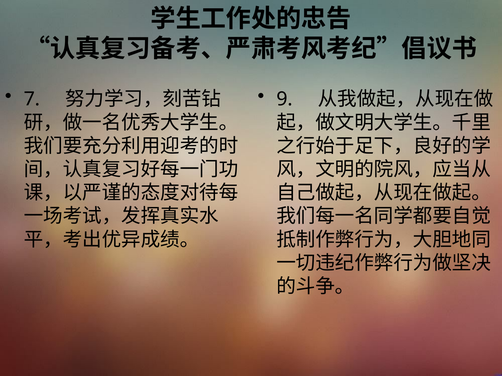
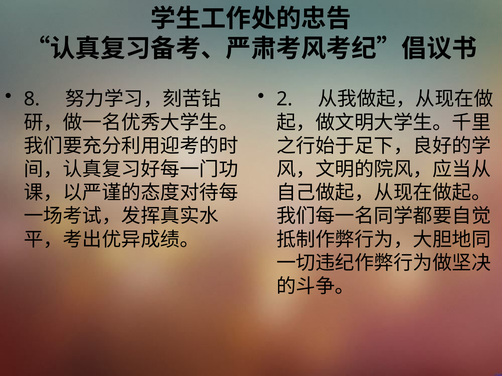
7: 7 -> 8
9: 9 -> 2
